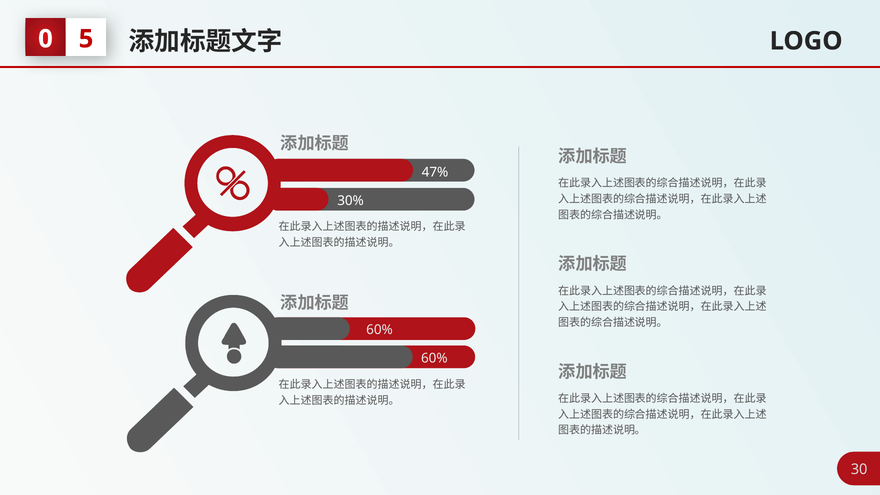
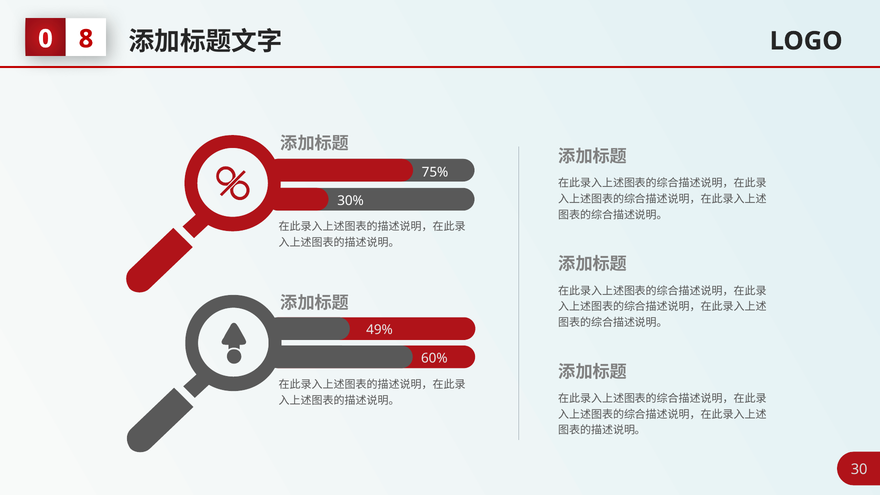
5: 5 -> 8
47%: 47% -> 75%
60% at (379, 330): 60% -> 49%
